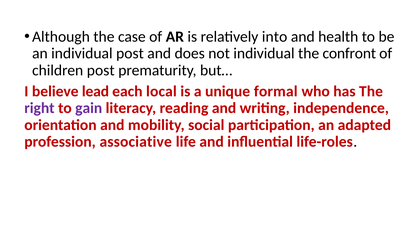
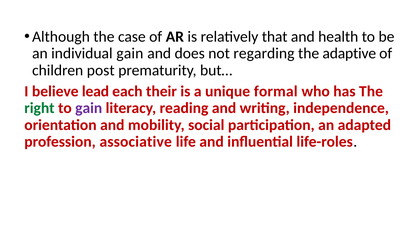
into: into -> that
individual post: post -> gain
not individual: individual -> regarding
confront: confront -> adaptive
local: local -> their
right colour: purple -> green
